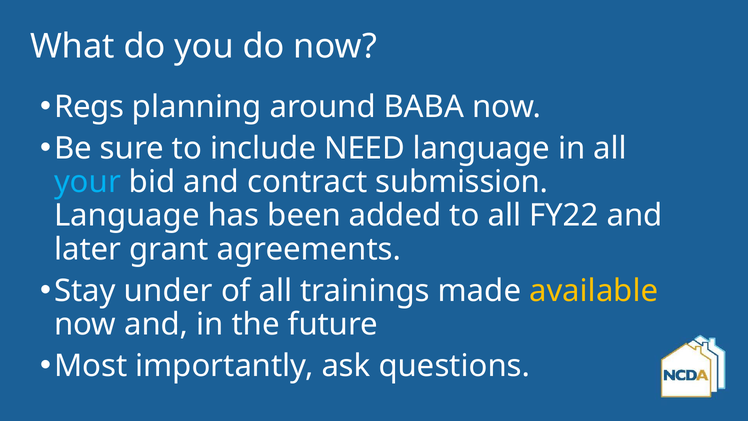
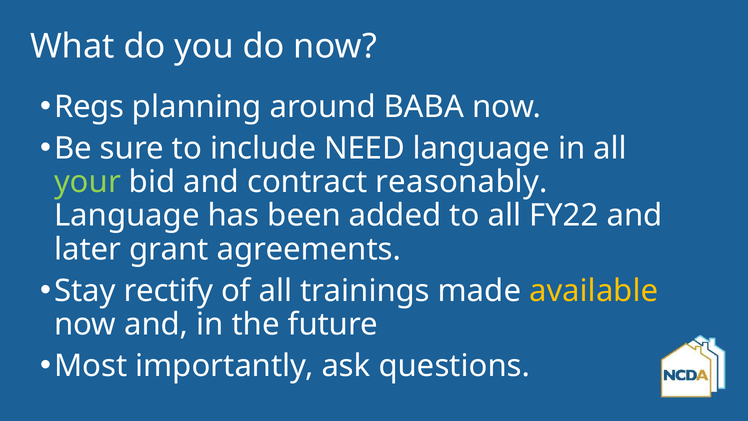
your colour: light blue -> light green
submission: submission -> reasonably
under: under -> rectify
